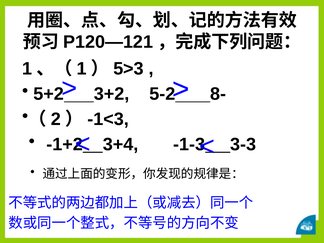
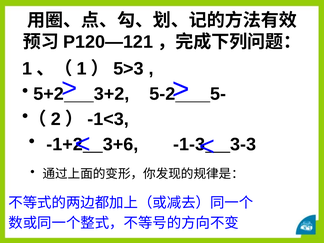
8-: 8- -> 5-
3+4: 3+4 -> 3+6
